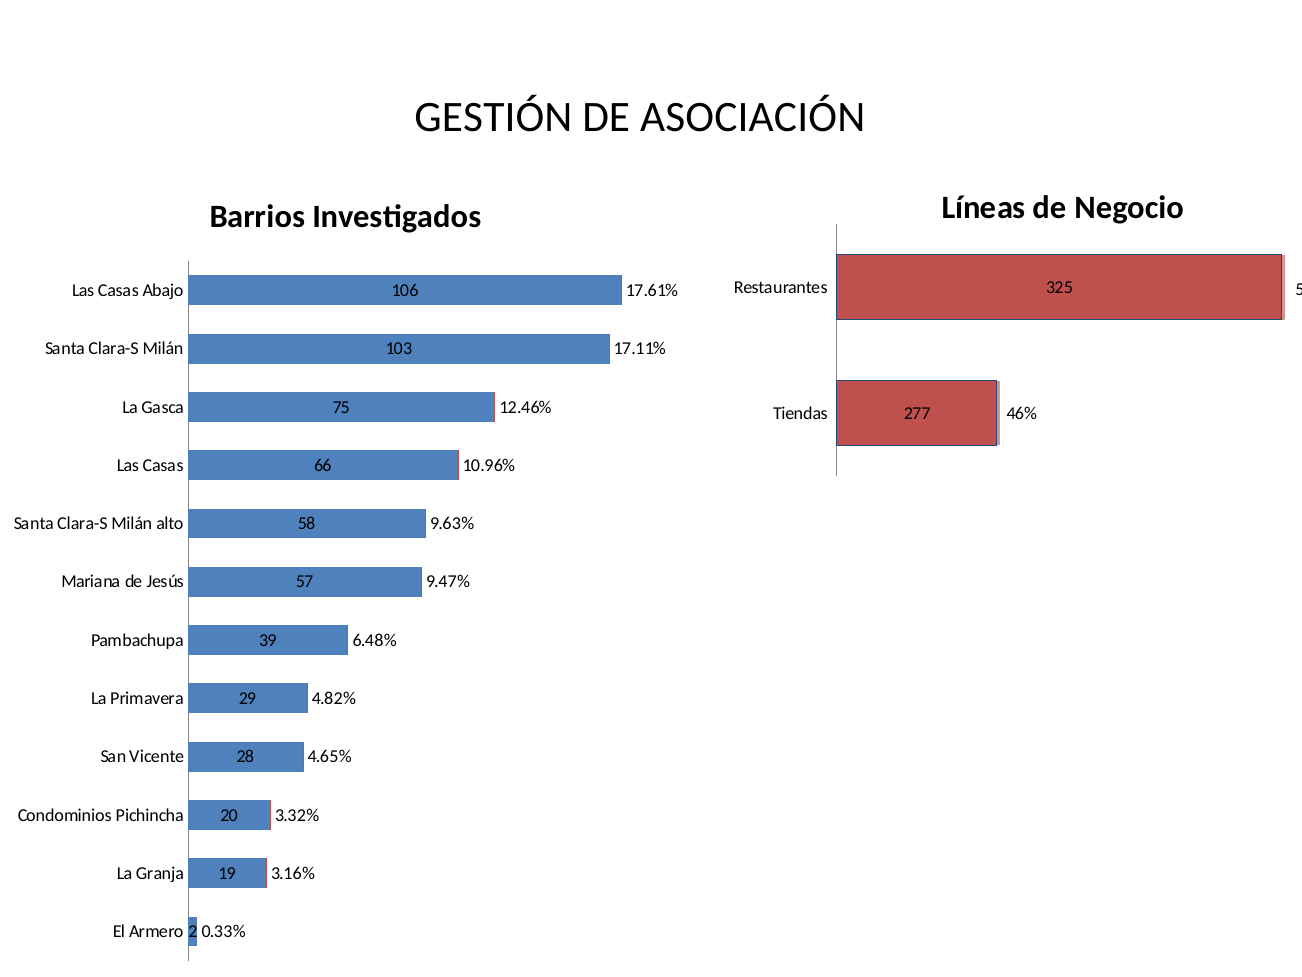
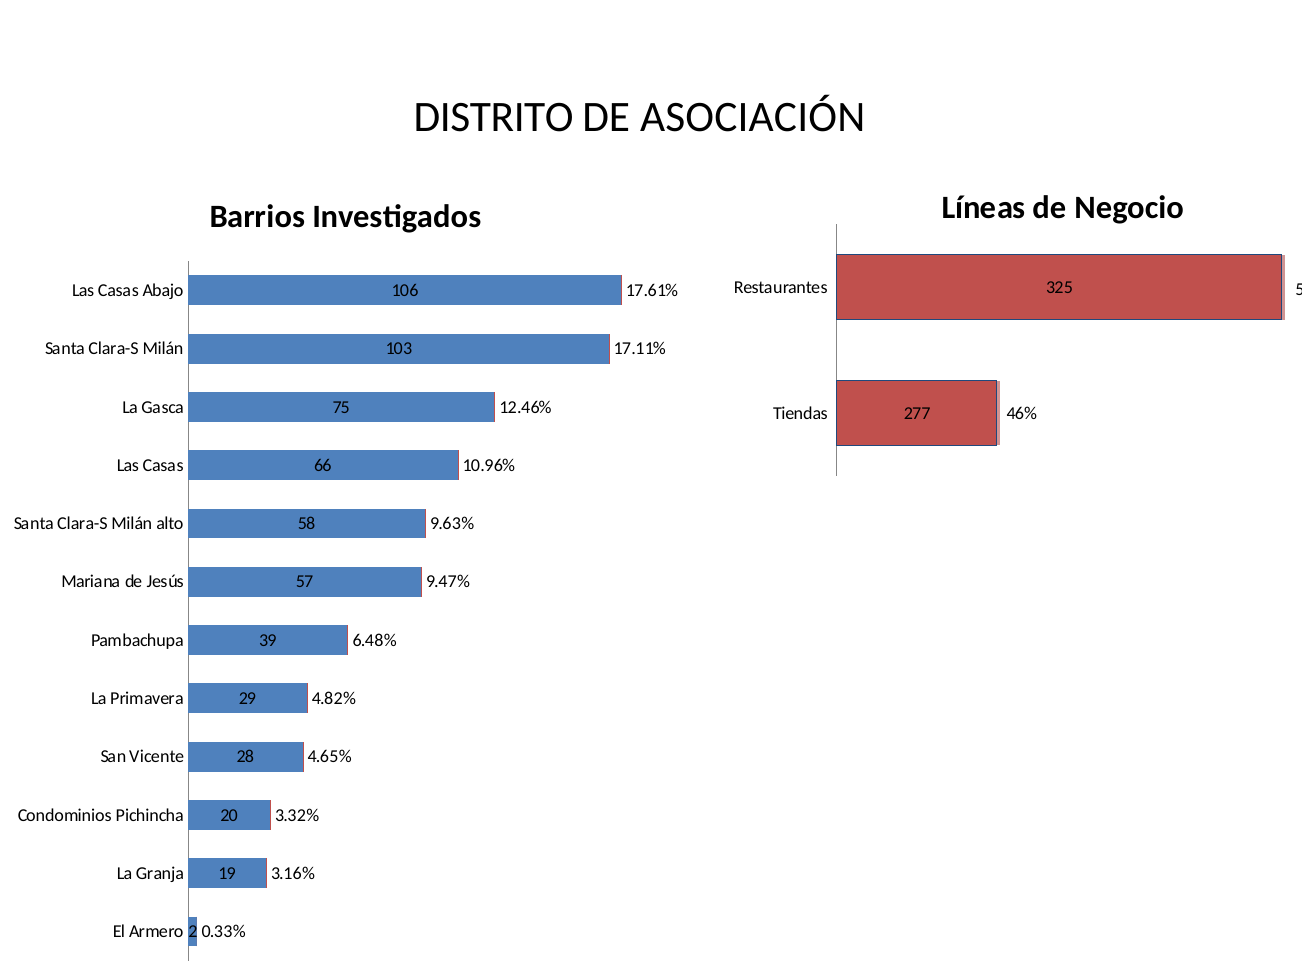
GESTIÓN: GESTIÓN -> DISTRITO
